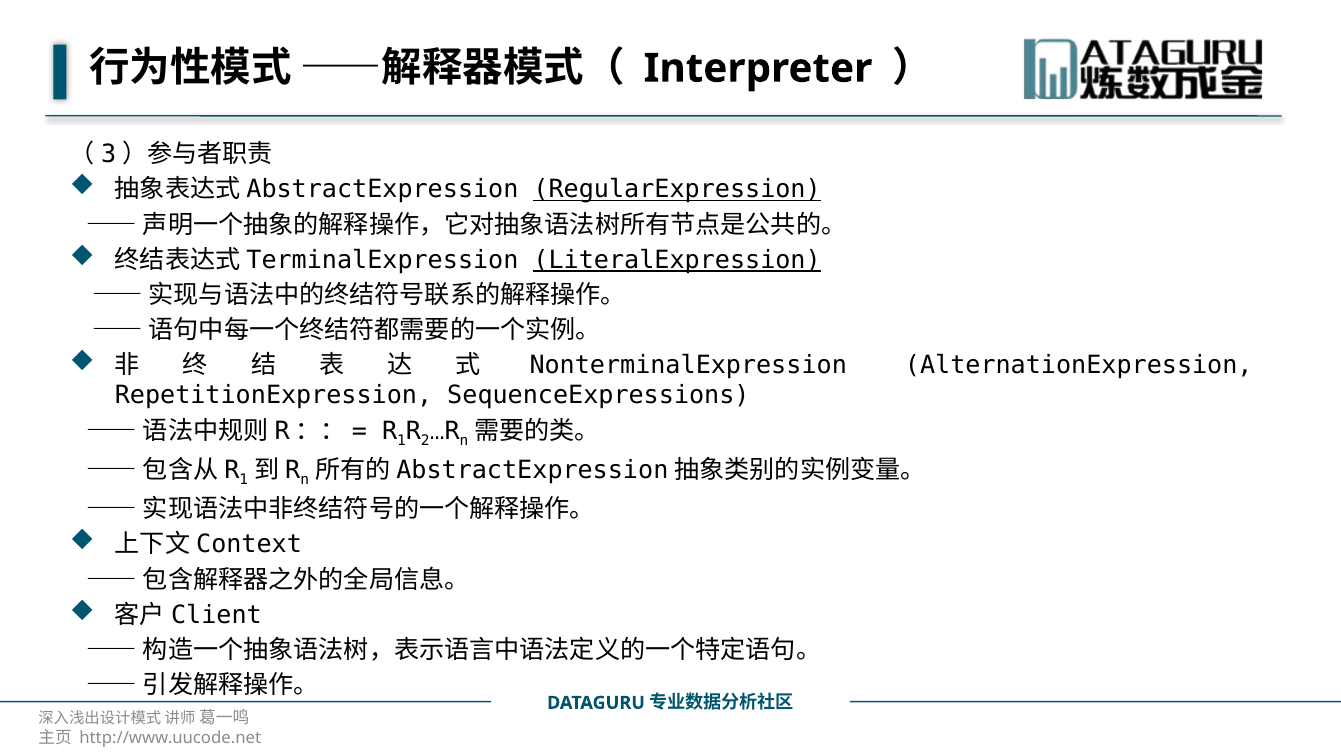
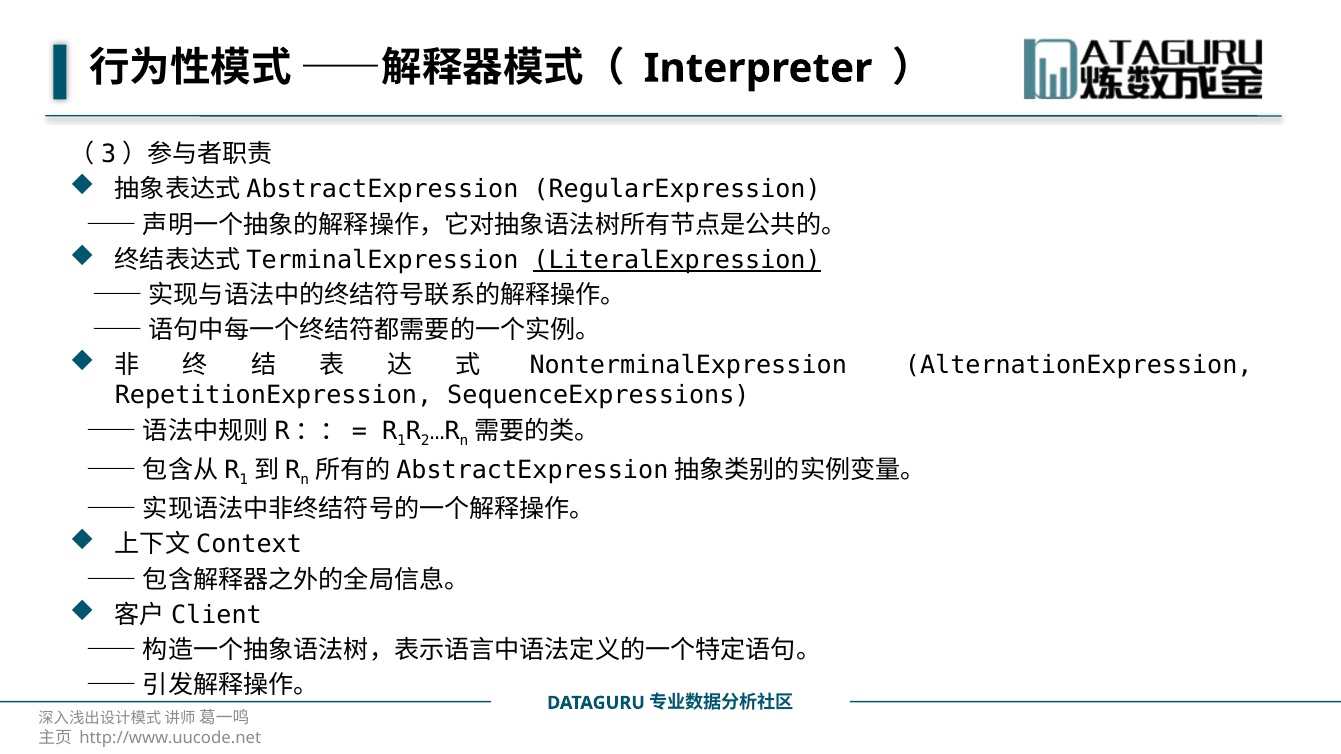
RegularExpression underline: present -> none
